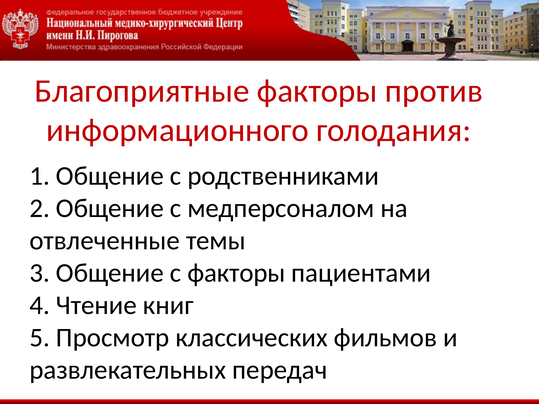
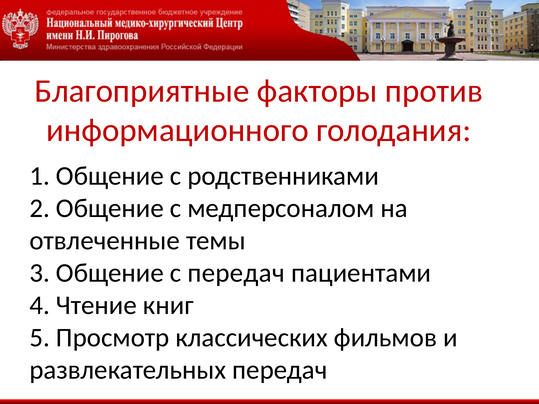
с факторы: факторы -> передач
